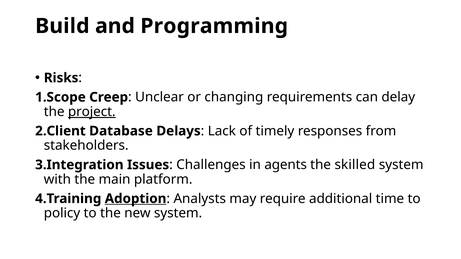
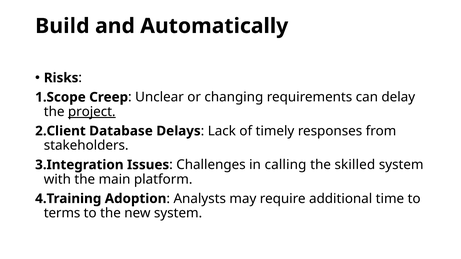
Programming: Programming -> Automatically
agents: agents -> calling
Adoption underline: present -> none
policy: policy -> terms
